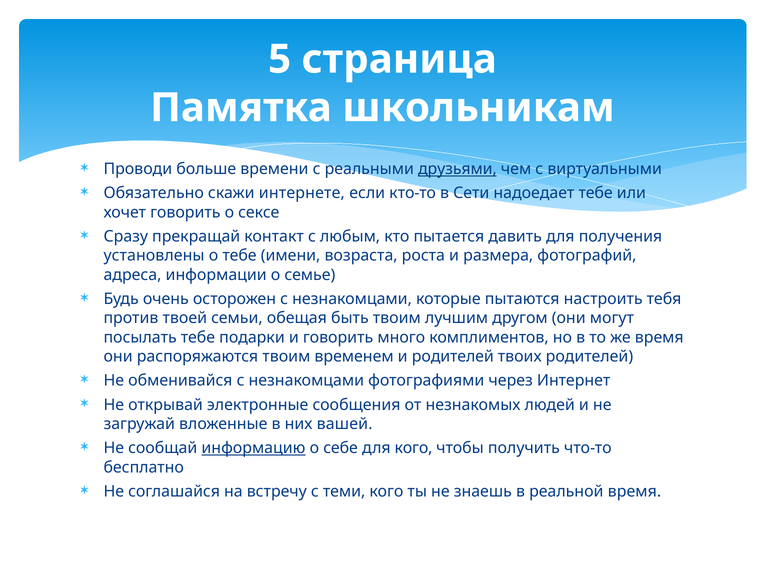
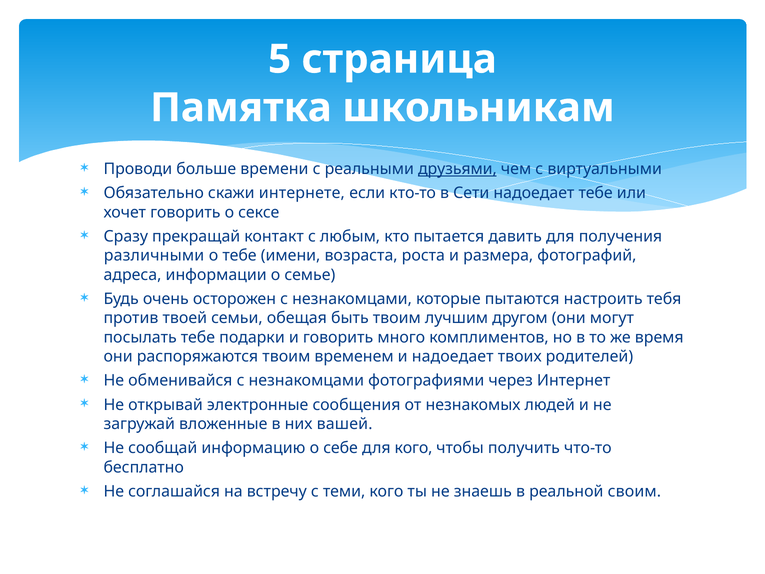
установлены: установлены -> различными
и родителей: родителей -> надоедает
информацию underline: present -> none
реальной время: время -> своим
